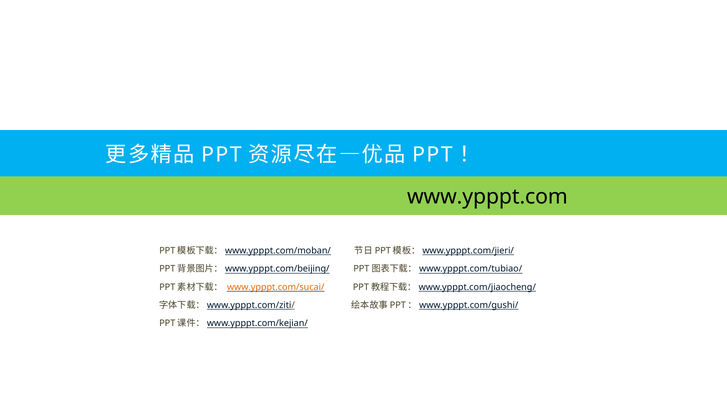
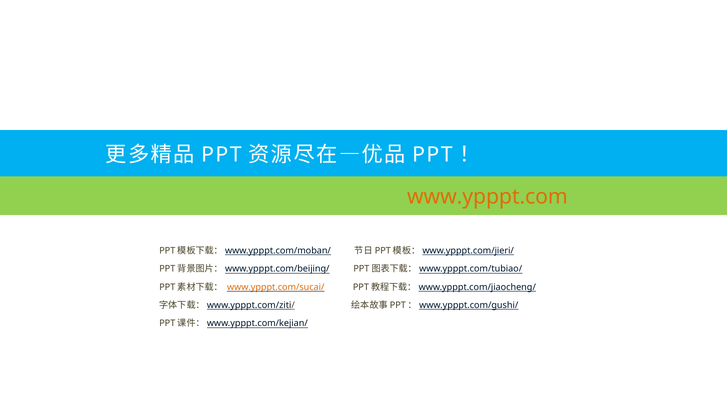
www.ypppt.com colour: black -> orange
